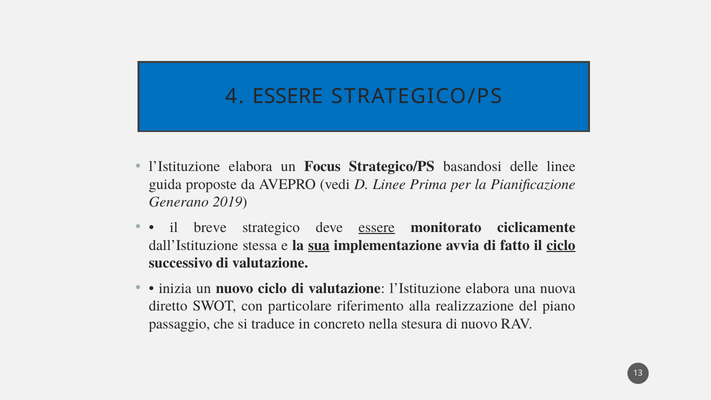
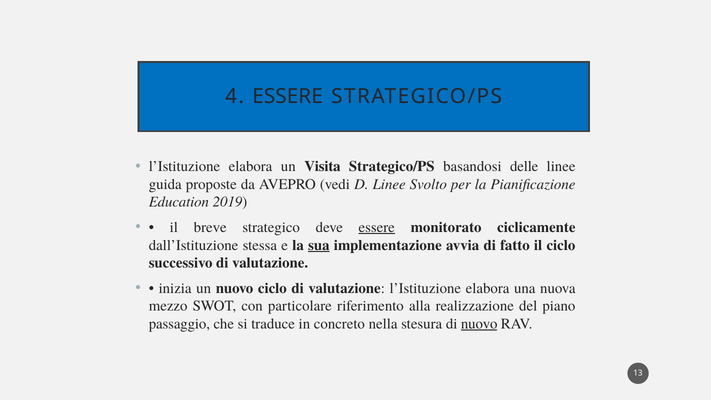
Focus: Focus -> Visita
Prima: Prima -> Svolto
Generano: Generano -> Education
ciclo at (561, 245) underline: present -> none
diretto: diretto -> mezzo
nuovo at (479, 324) underline: none -> present
